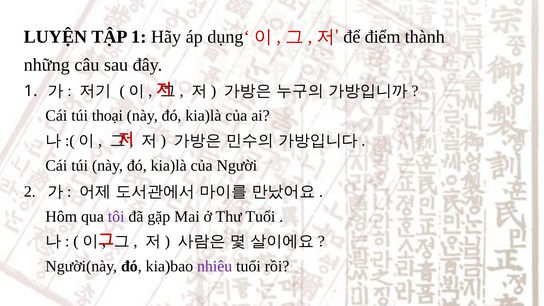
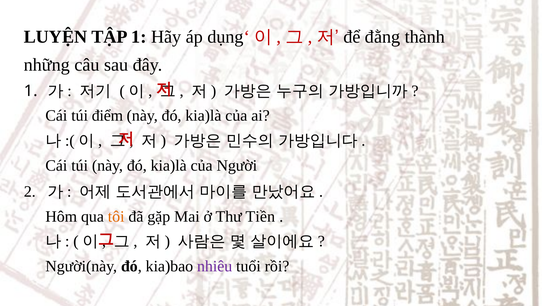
điểm: điểm -> đằng
thoại: thoại -> điểm
tôi colour: purple -> orange
Thư Tuổi: Tuổi -> Tiền
